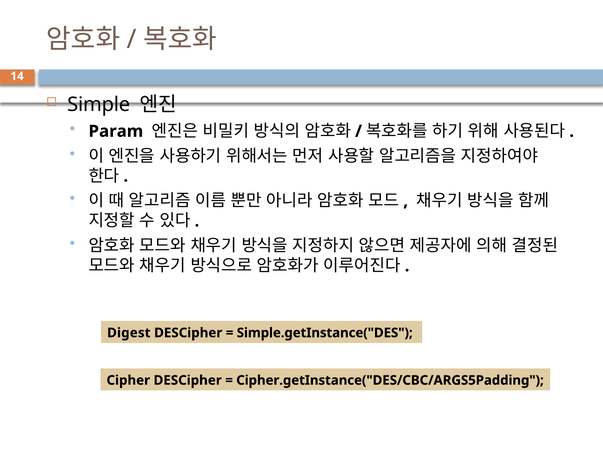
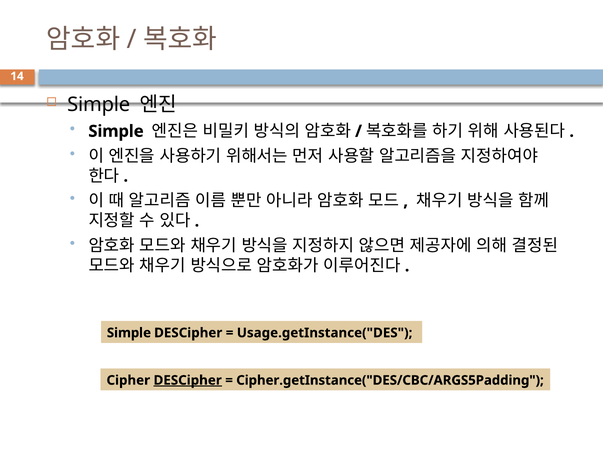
Param at (116, 131): Param -> Simple
Digest at (129, 333): Digest -> Simple
Simple.getInstance("DES: Simple.getInstance("DES -> Usage.getInstance("DES
DESCipher at (188, 381) underline: none -> present
